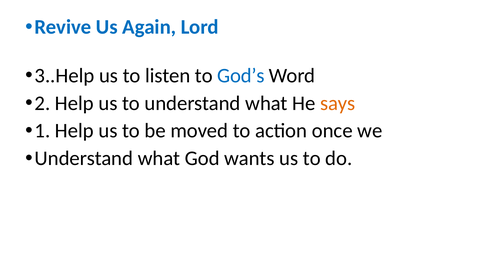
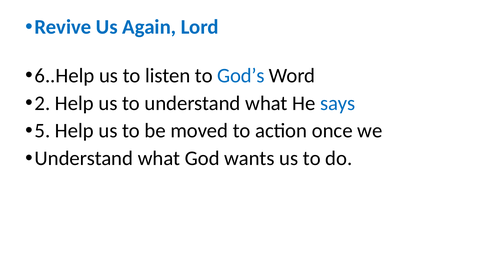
3..Help: 3..Help -> 6..Help
says colour: orange -> blue
1: 1 -> 5
